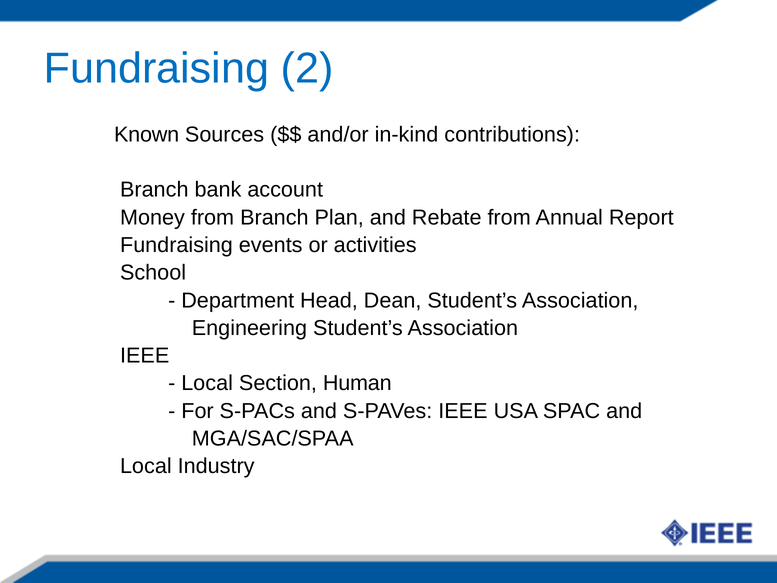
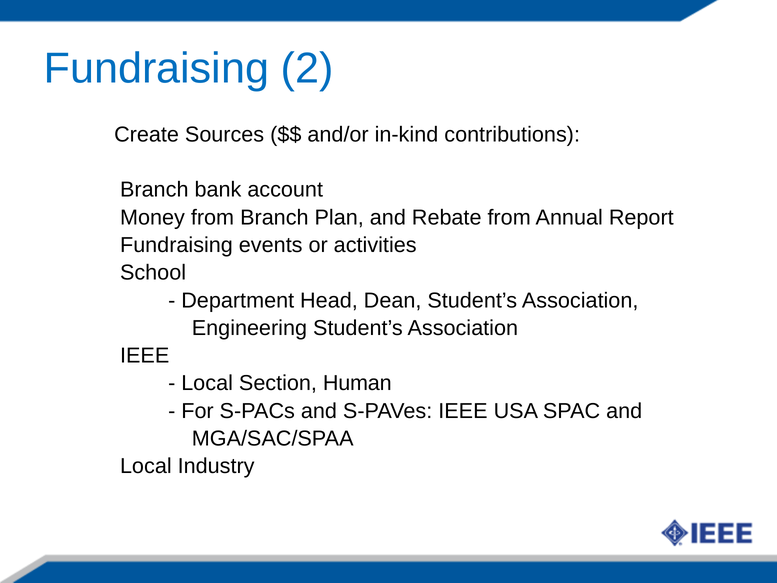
Known: Known -> Create
